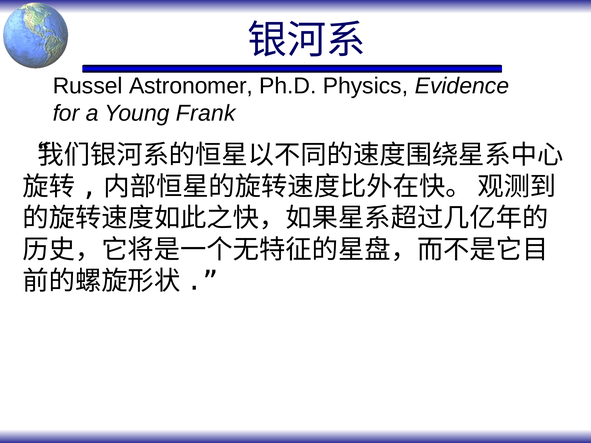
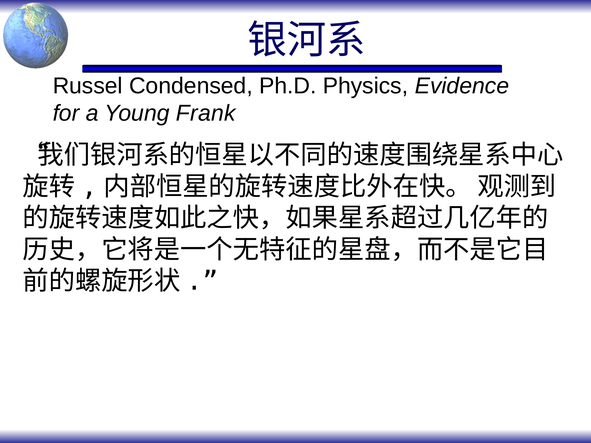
Astronomer: Astronomer -> Condensed
